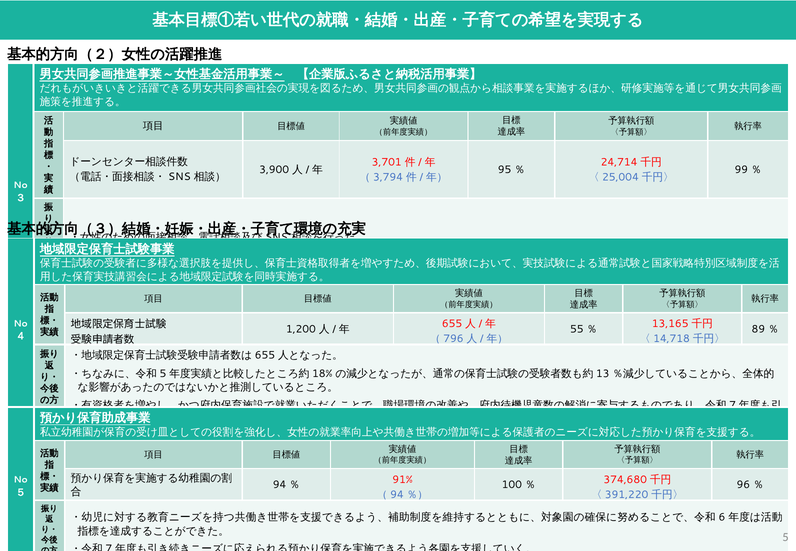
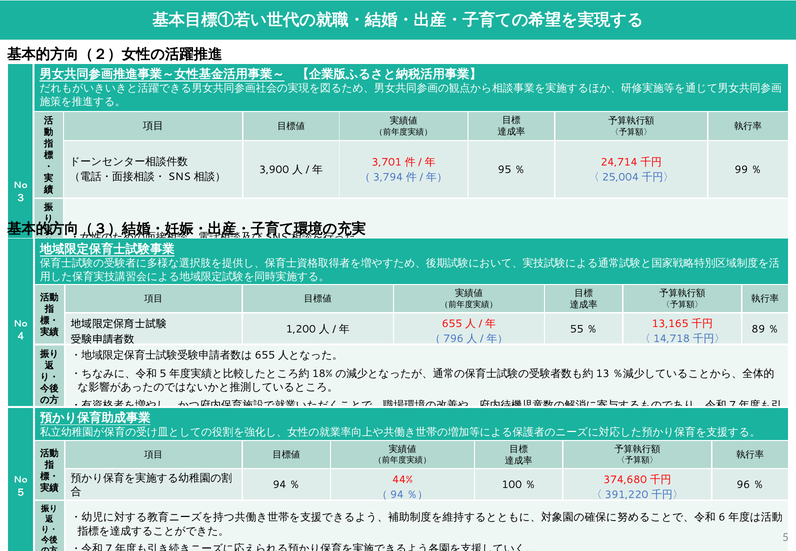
91%: 91% -> 44%
